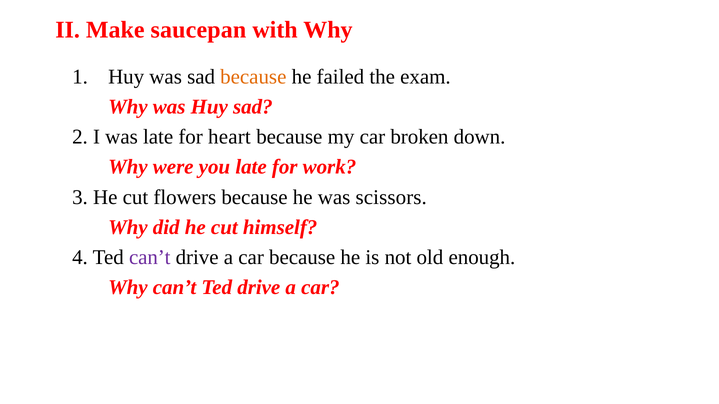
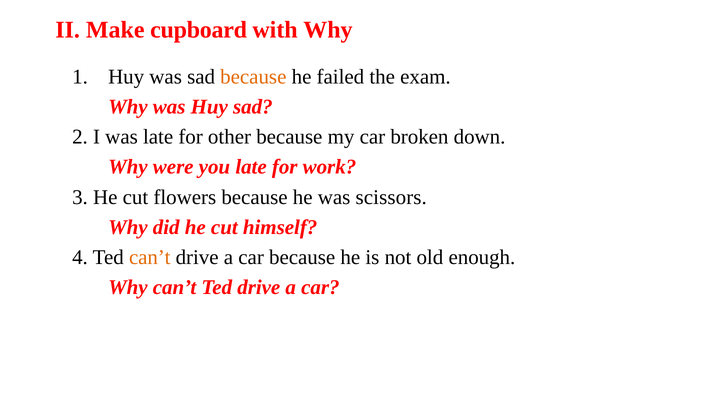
saucepan: saucepan -> cupboard
heart: heart -> other
can’t at (150, 258) colour: purple -> orange
